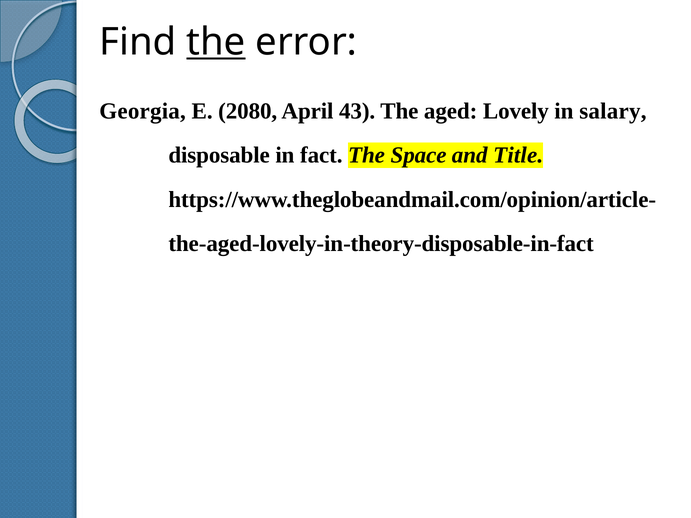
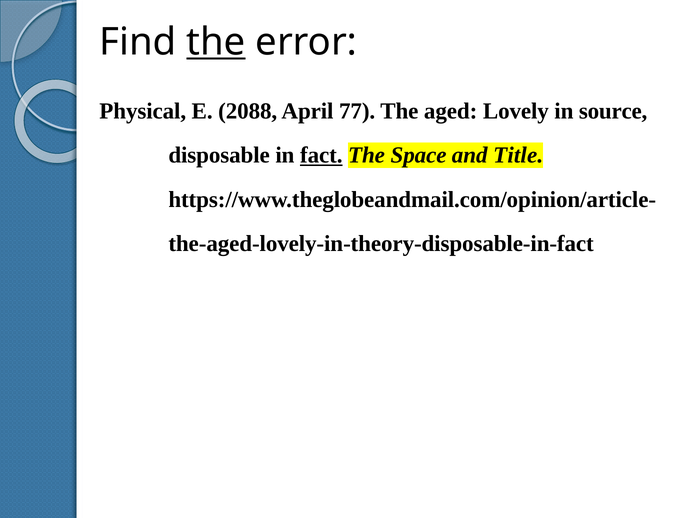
Georgia: Georgia -> Physical
2080: 2080 -> 2088
43: 43 -> 77
salary: salary -> source
fact underline: none -> present
